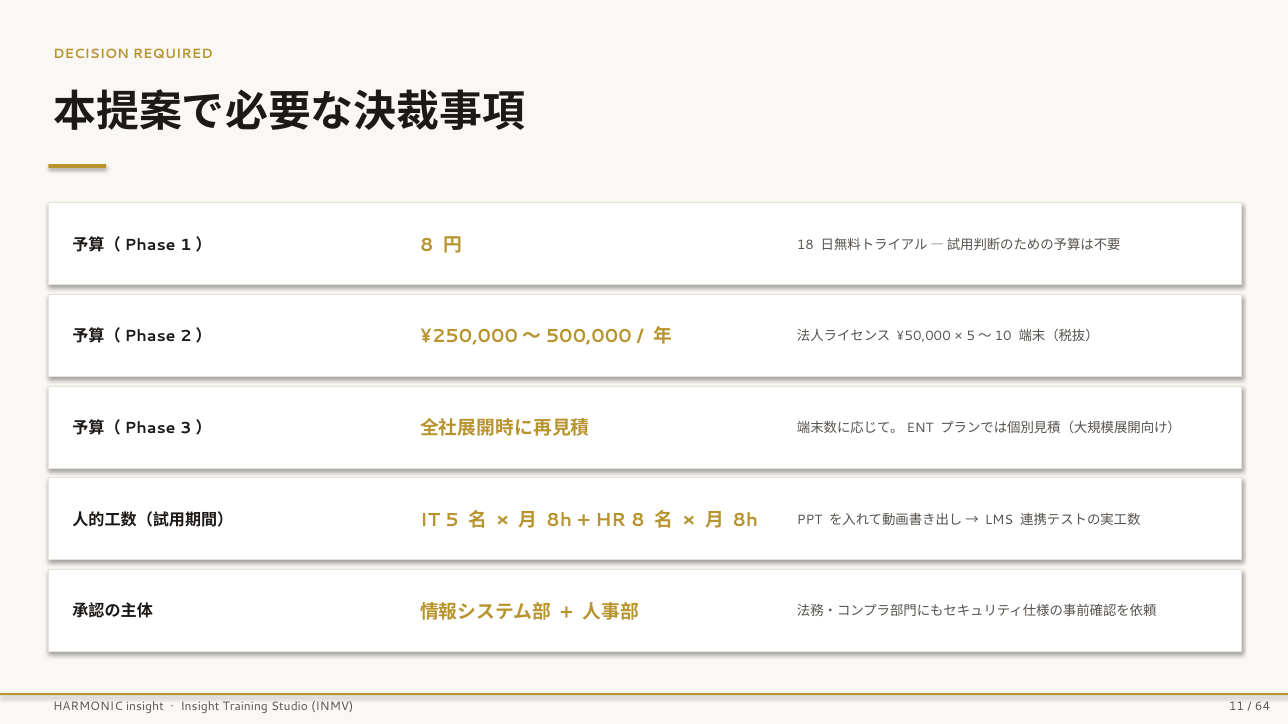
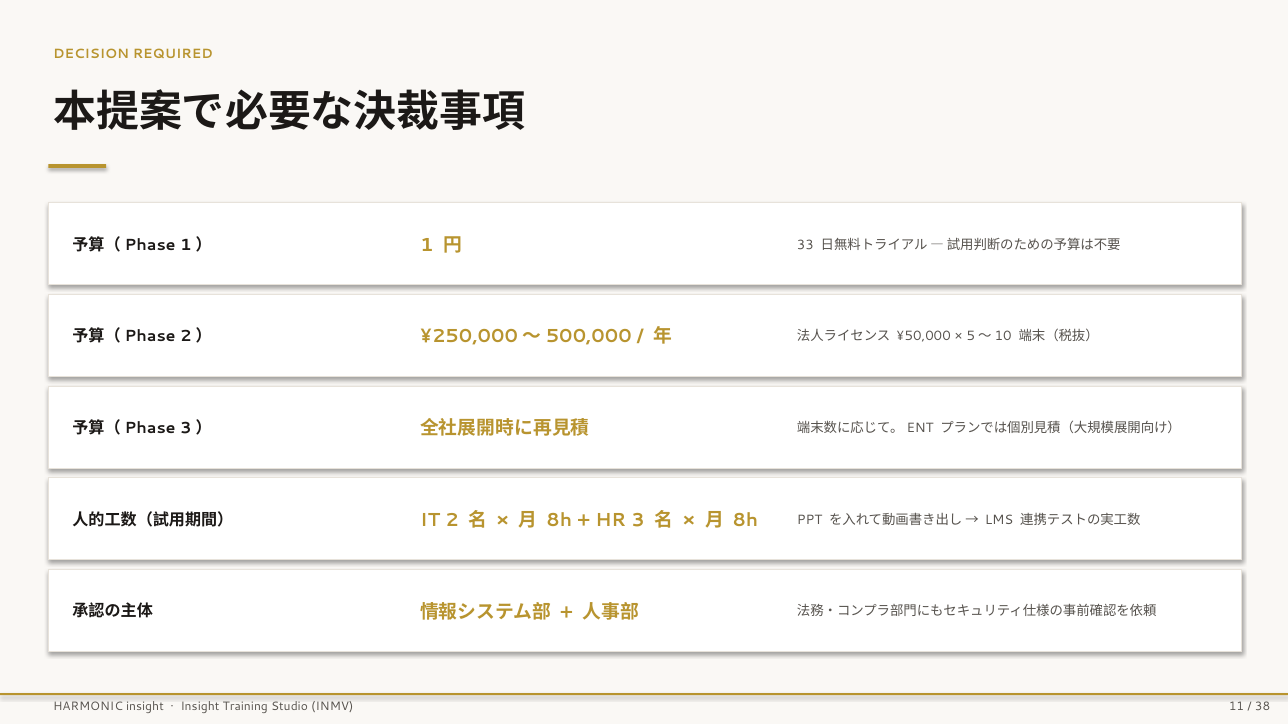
1） 8: 8 -> 1
18: 18 -> 33
5: 5 -> 2
HR 8: 8 -> 3
64: 64 -> 38
